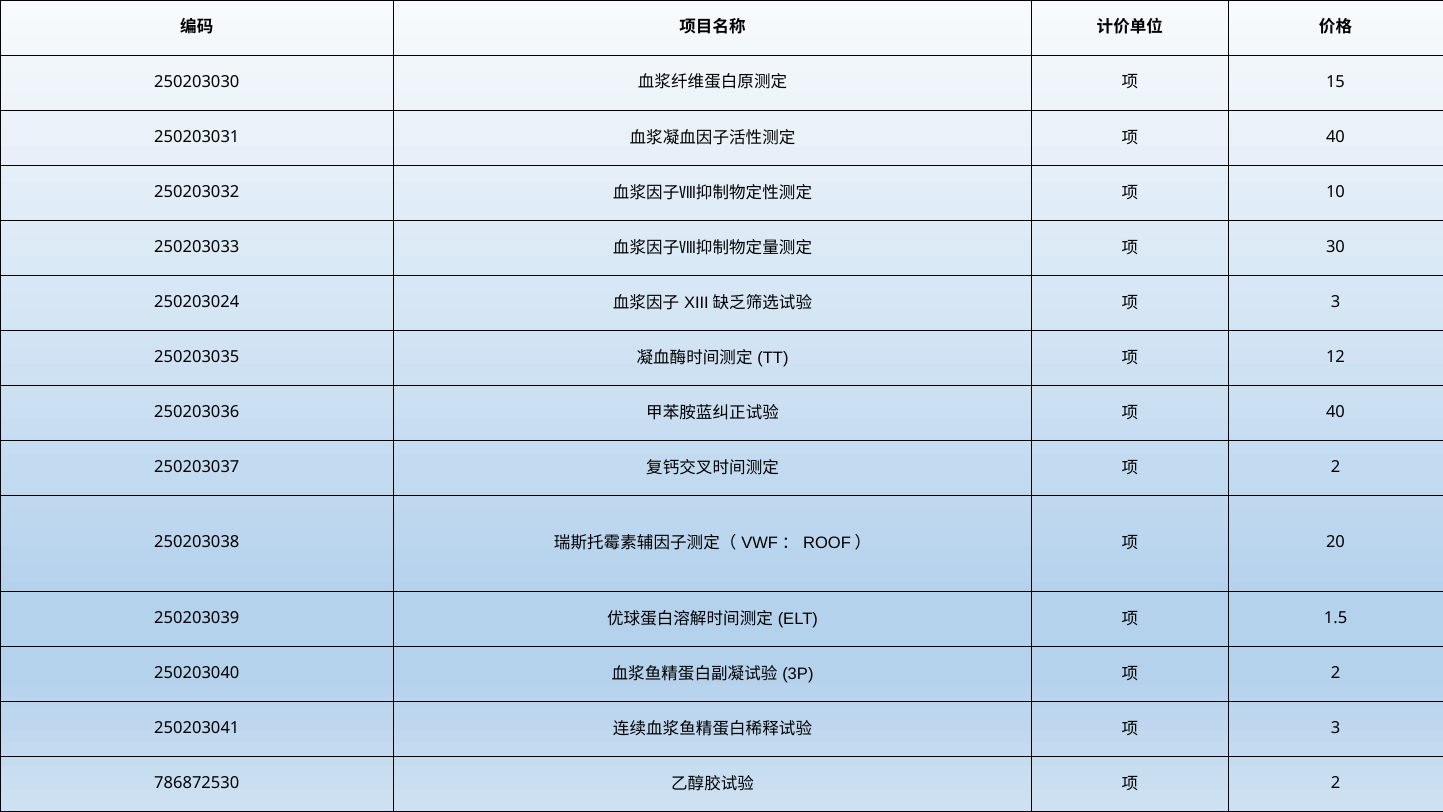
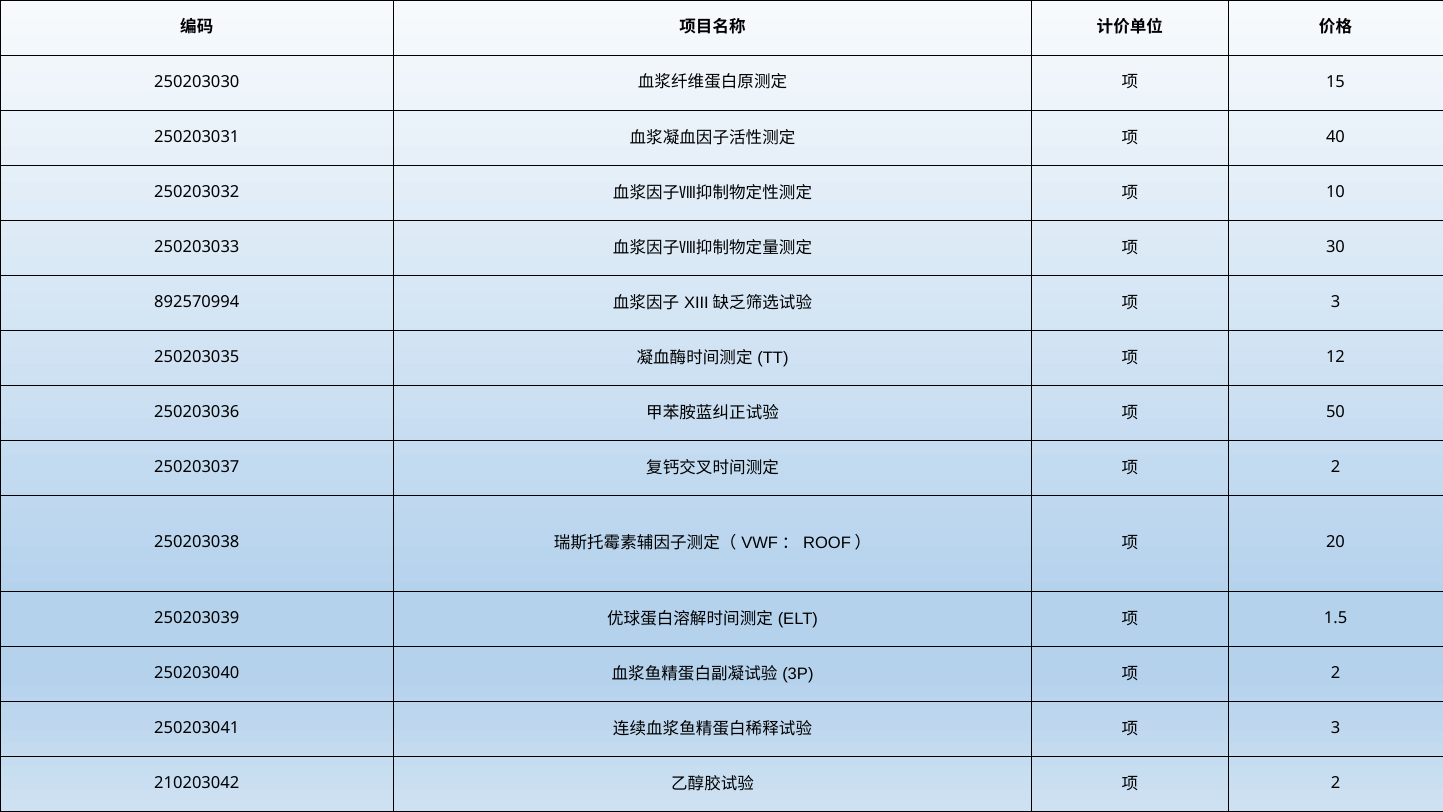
250203024: 250203024 -> 892570994
40 at (1336, 412): 40 -> 50
786872530: 786872530 -> 210203042
